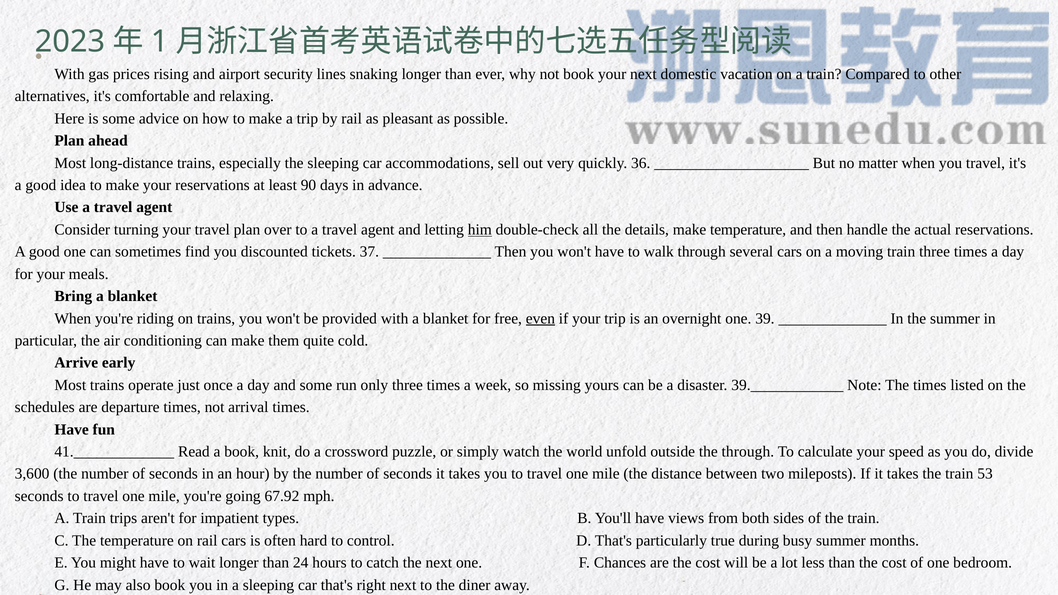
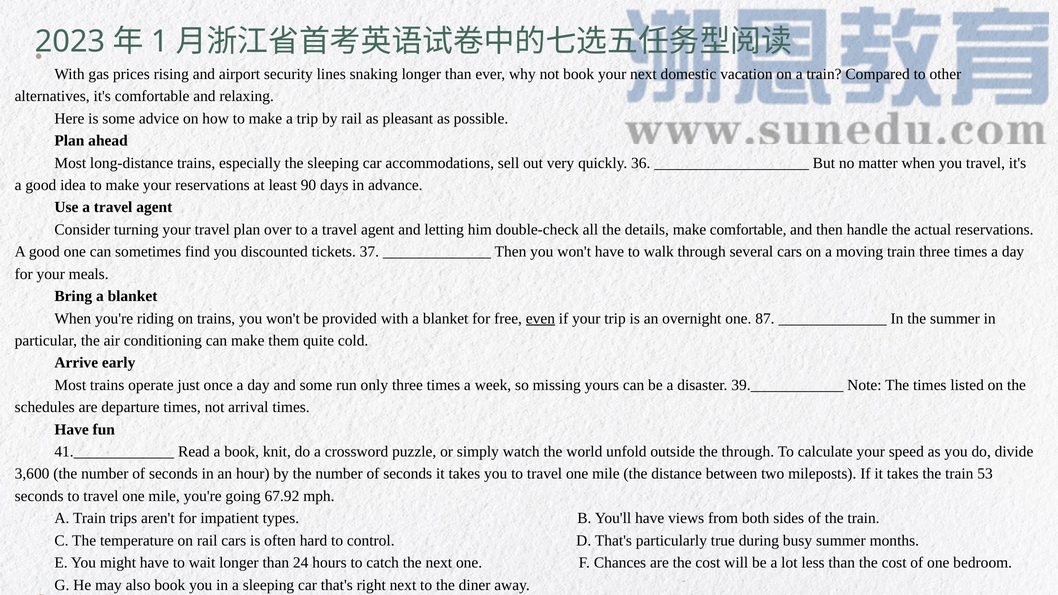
him underline: present -> none
make temperature: temperature -> comfortable
39: 39 -> 87
